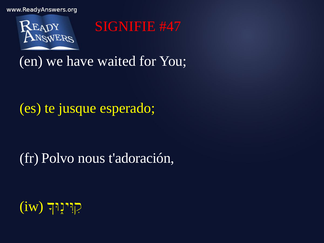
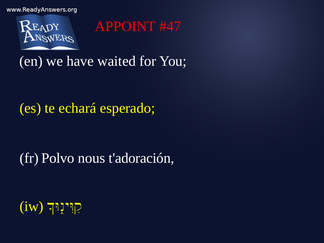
SIGNIFIE: SIGNIFIE -> APPOINT
jusque: jusque -> echará
